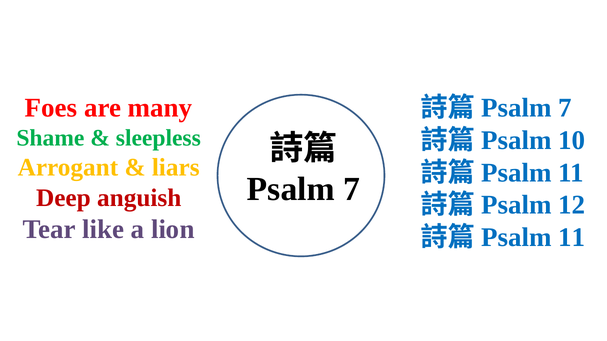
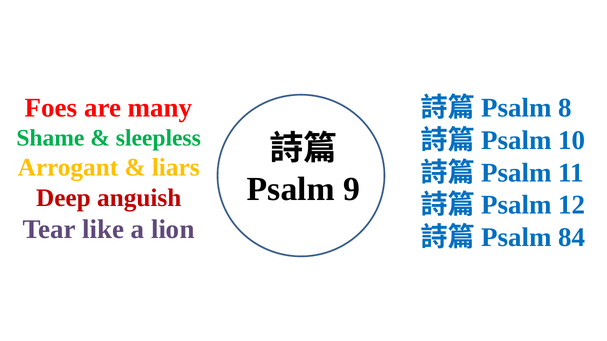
7 at (565, 108): 7 -> 8
7 at (352, 189): 7 -> 9
11 at (572, 238): 11 -> 84
